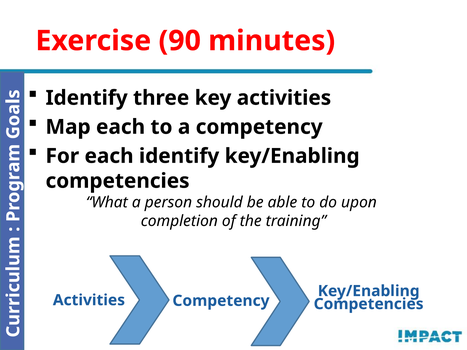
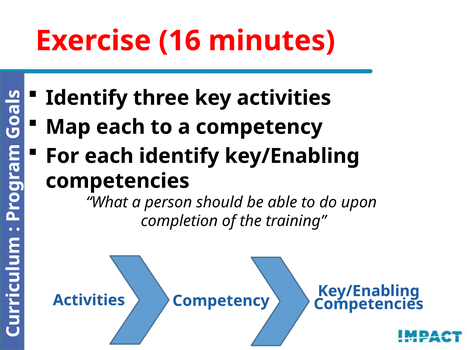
90: 90 -> 16
